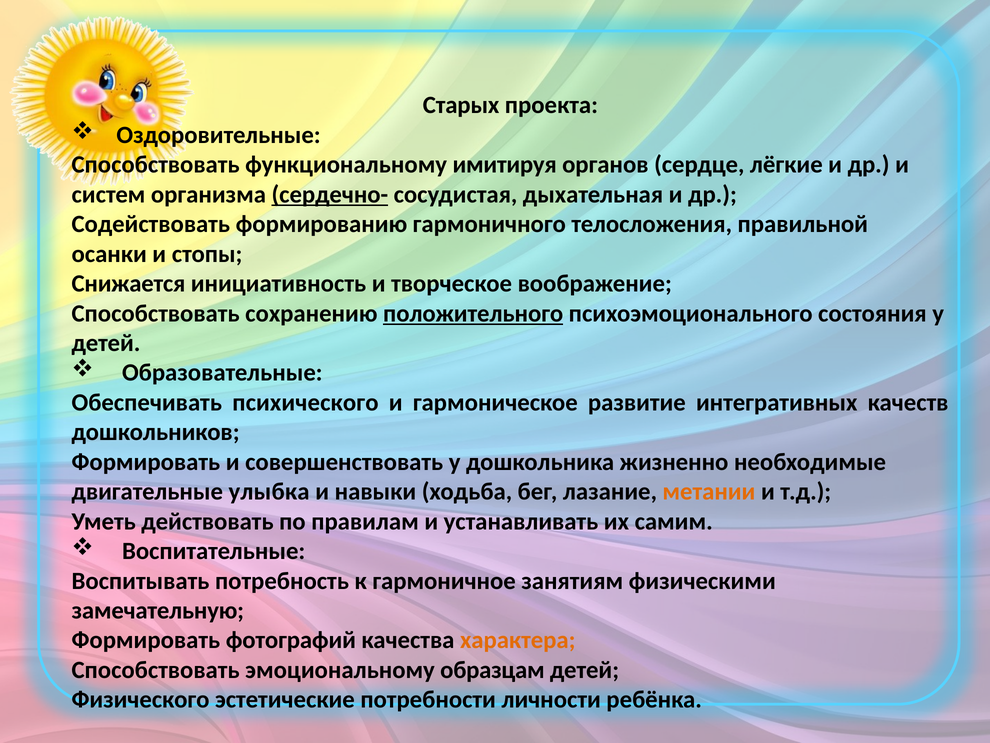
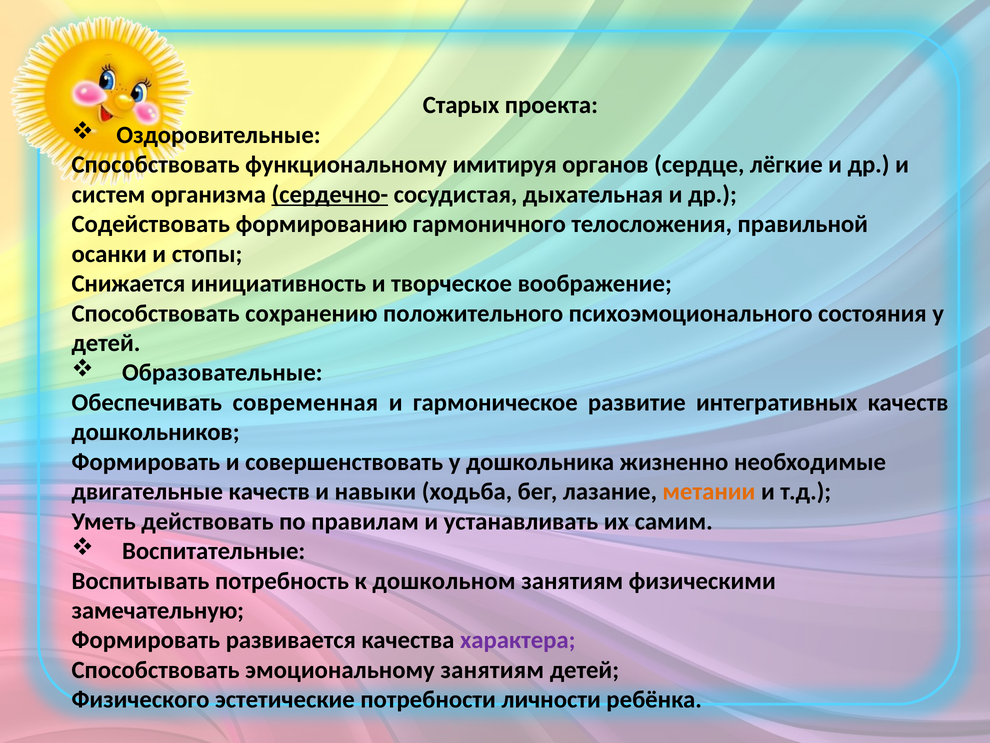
положительного underline: present -> none
психического: психического -> современная
двигательные улыбка: улыбка -> качеств
гармоничное: гармоничное -> дошкольном
фотографий: фотографий -> развивается
характера colour: orange -> purple
эмоциональному образцам: образцам -> занятиям
